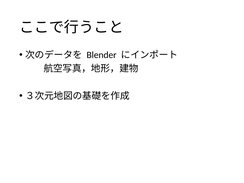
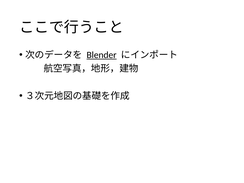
Blender underline: none -> present
